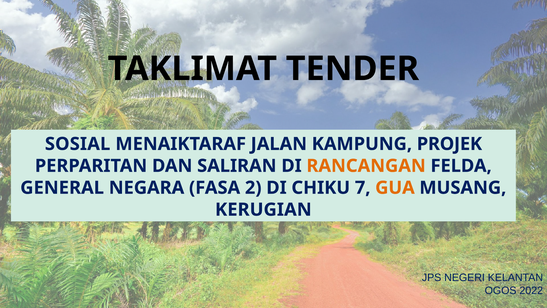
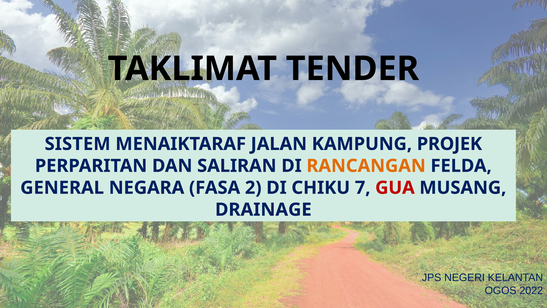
SOSIAL: SOSIAL -> SISTEM
GUA colour: orange -> red
KERUGIAN: KERUGIAN -> DRAINAGE
